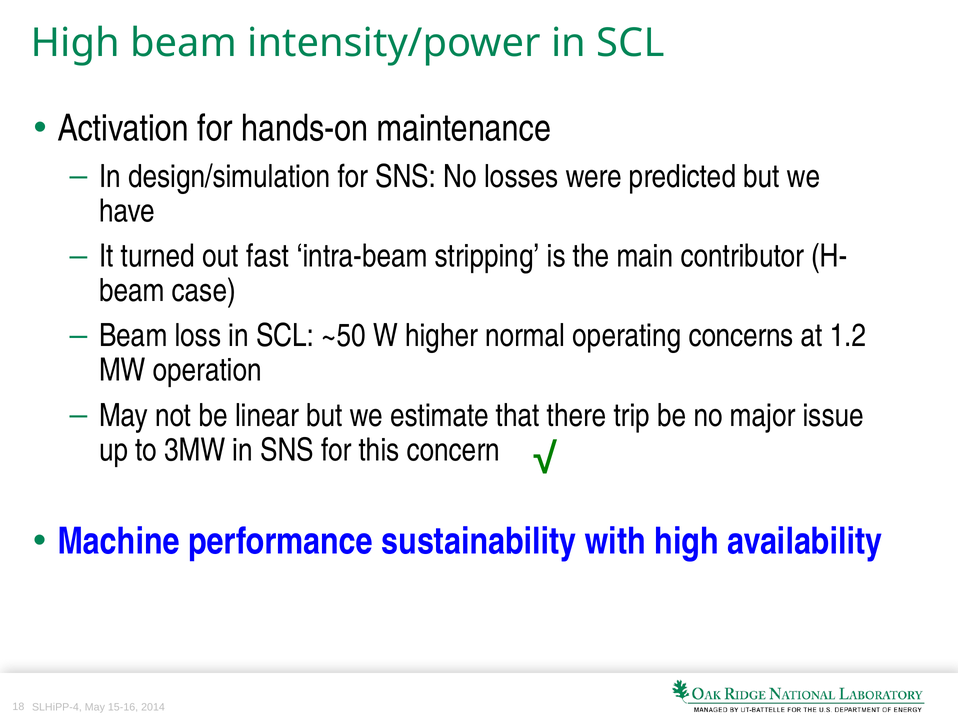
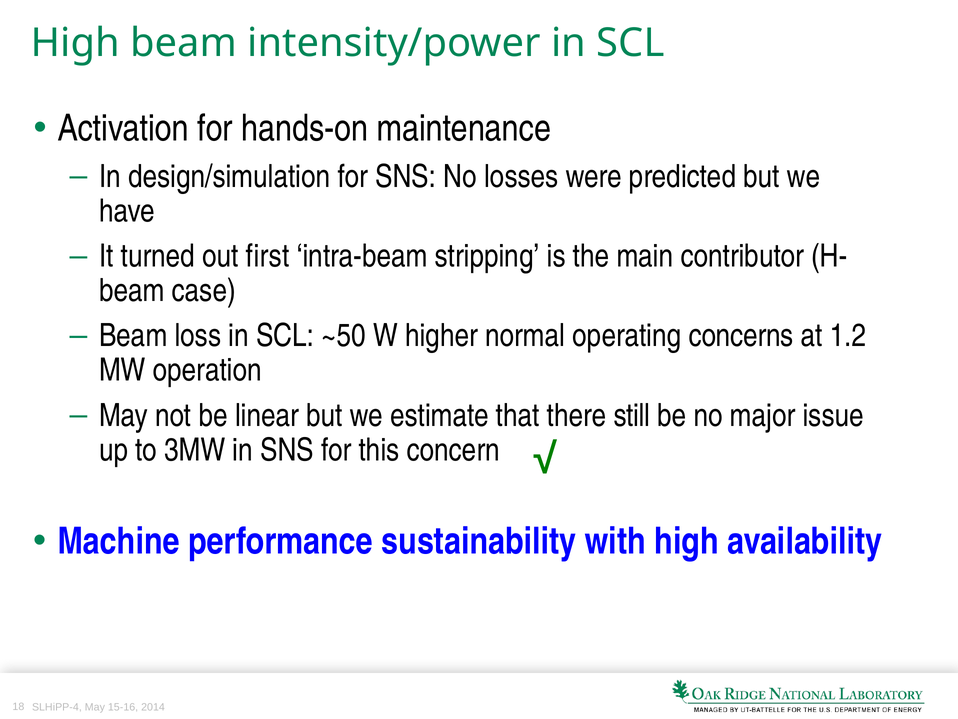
fast: fast -> first
trip: trip -> still
